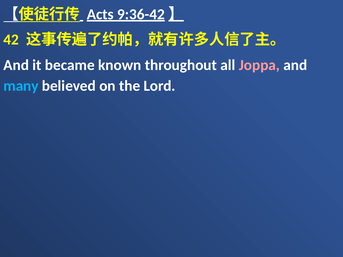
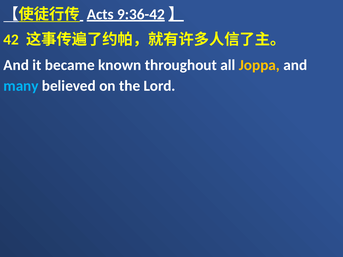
Joppa colour: pink -> yellow
